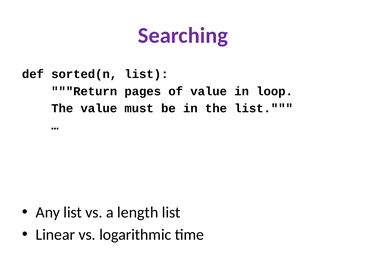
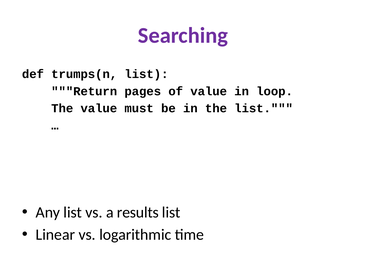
sorted(n: sorted(n -> trumps(n
length: length -> results
